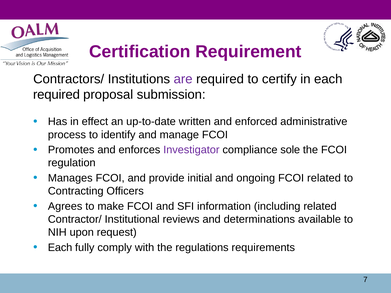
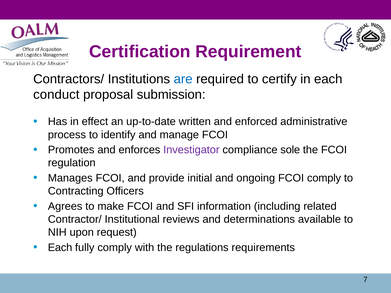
are colour: purple -> blue
required at (56, 95): required -> conduct
FCOI related: related -> comply
